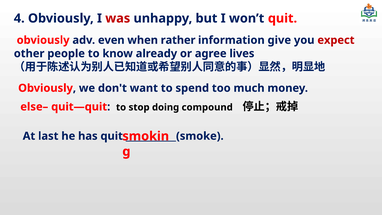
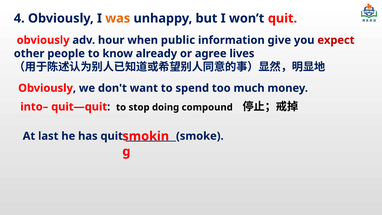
was colour: red -> orange
even: even -> hour
rather: rather -> public
else–: else– -> into–
